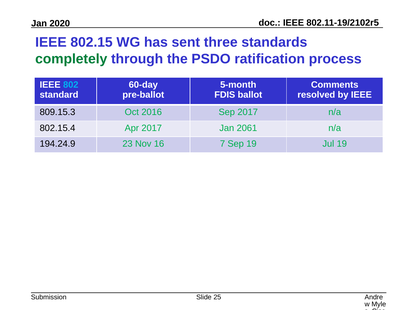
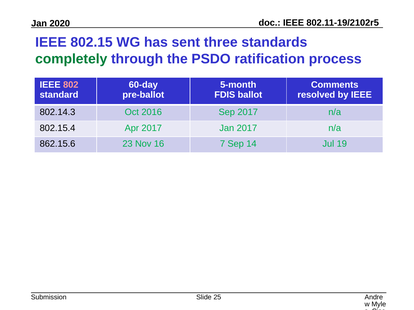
802 colour: light blue -> pink
809.15.3: 809.15.3 -> 802.14.3
Jan 2061: 2061 -> 2017
194.24.9: 194.24.9 -> 862.15.6
Sep 19: 19 -> 14
